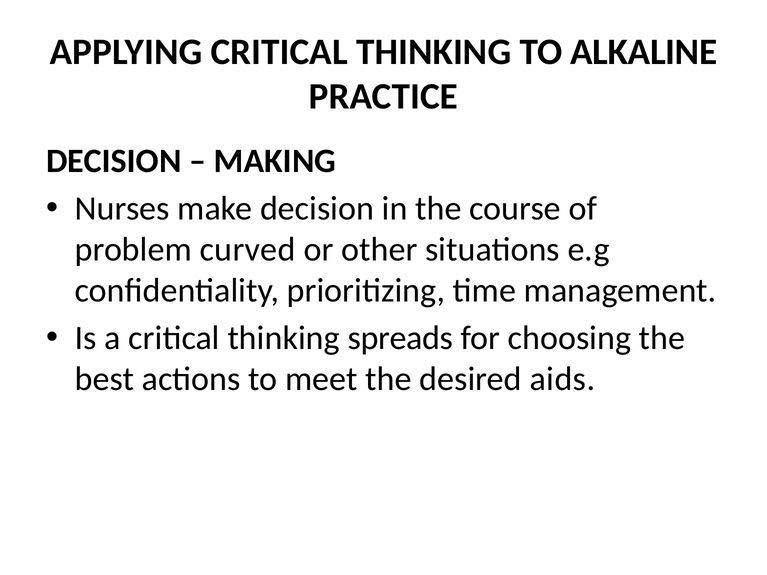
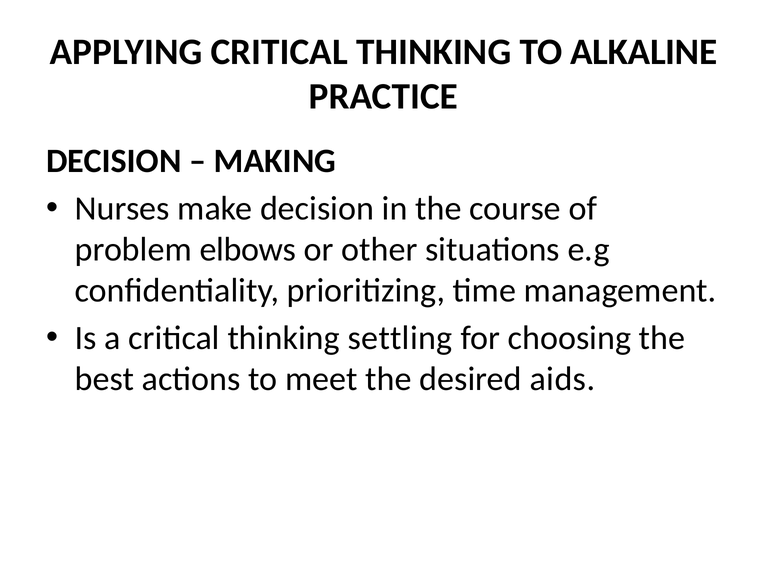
curved: curved -> elbows
spreads: spreads -> settling
